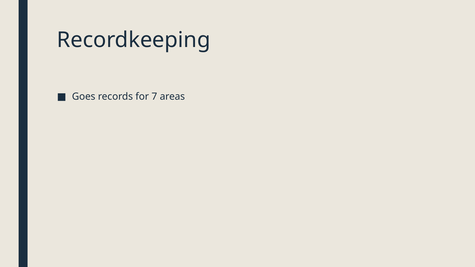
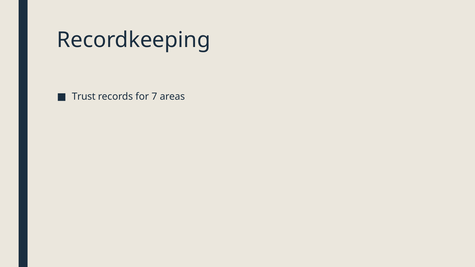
Goes: Goes -> Trust
